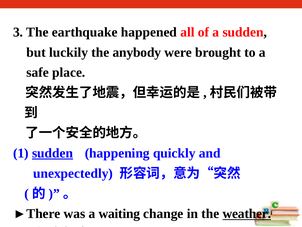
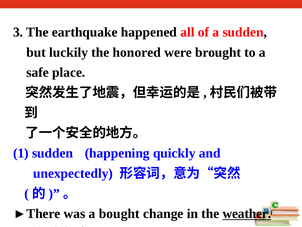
anybody: anybody -> honored
sudden at (53, 153) underline: present -> none
waiting: waiting -> bought
